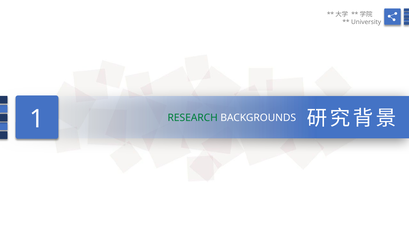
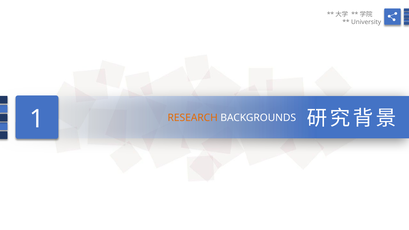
RESEARCH colour: green -> orange
